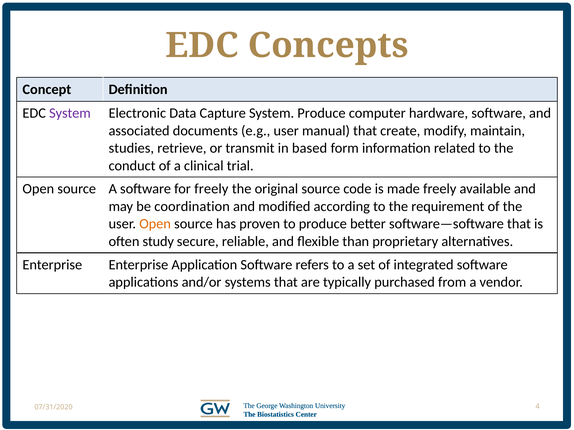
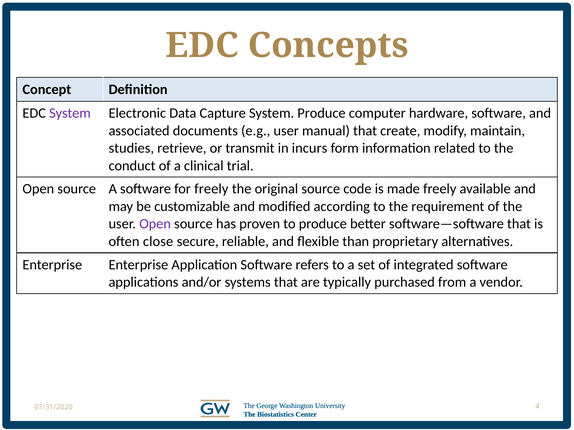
based: based -> incurs
coordination: coordination -> customizable
Open at (155, 224) colour: orange -> purple
study: study -> close
